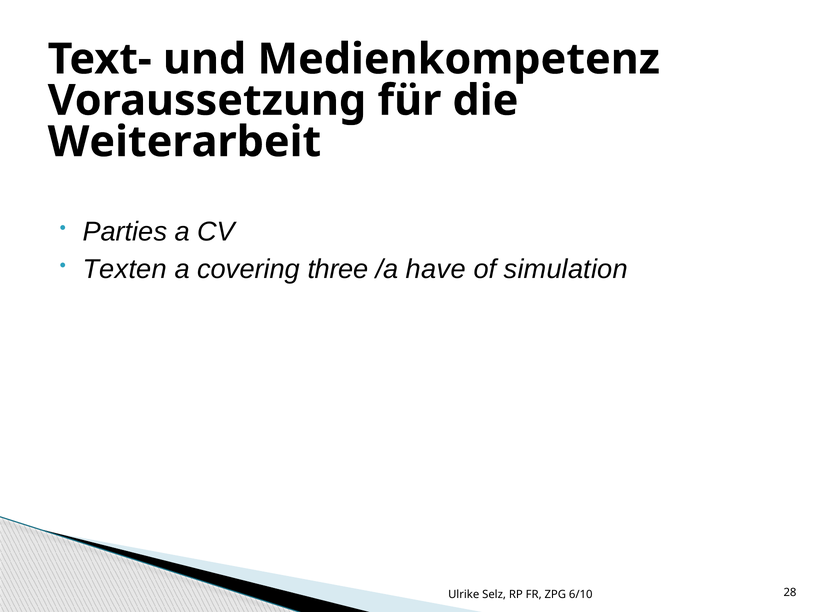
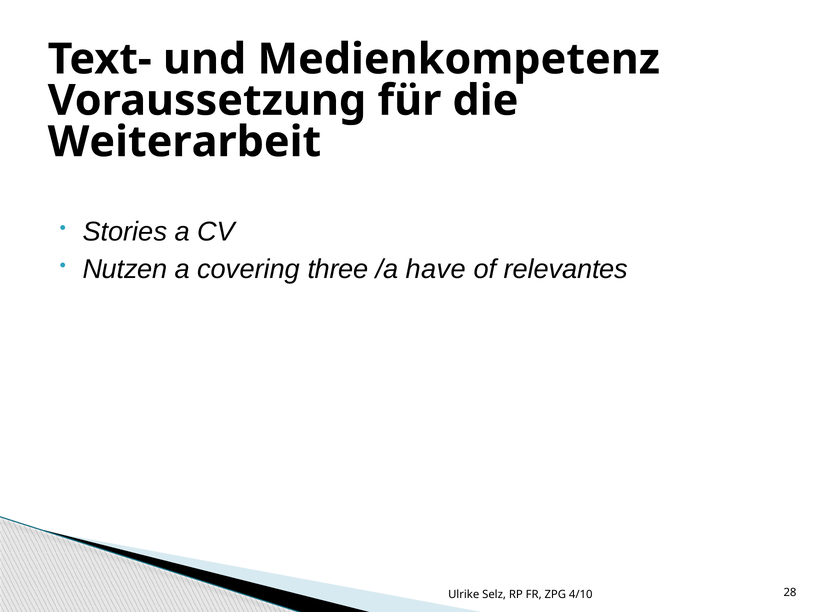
Parties: Parties -> Stories
Texten: Texten -> Nutzen
simulation: simulation -> relevantes
6/10: 6/10 -> 4/10
